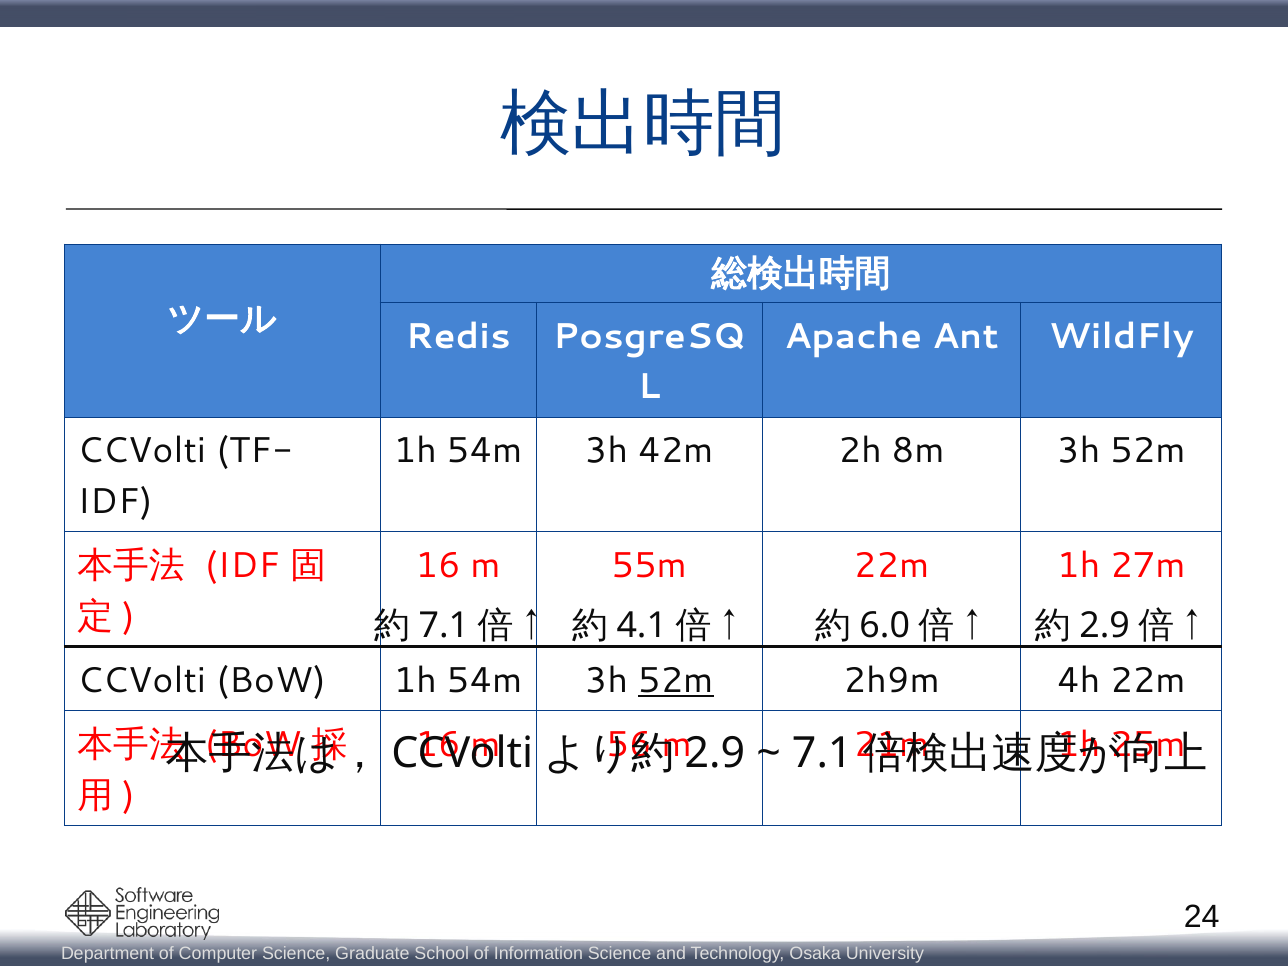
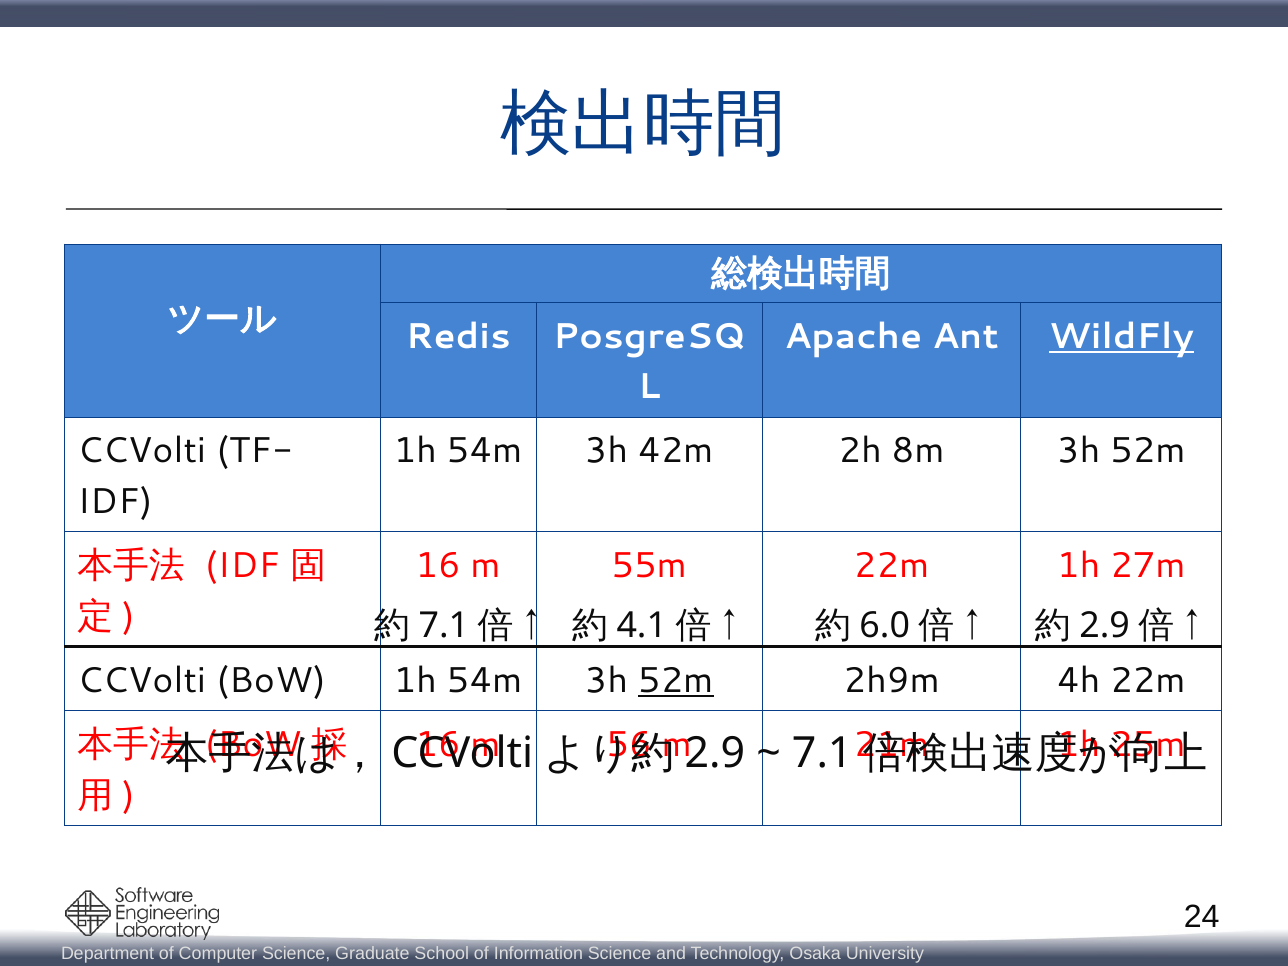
WildFly underline: none -> present
